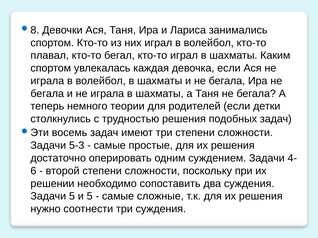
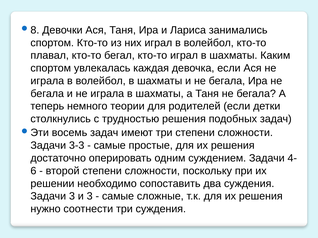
5-3: 5-3 -> 3-3
Задачи 5: 5 -> 3
и 5: 5 -> 3
